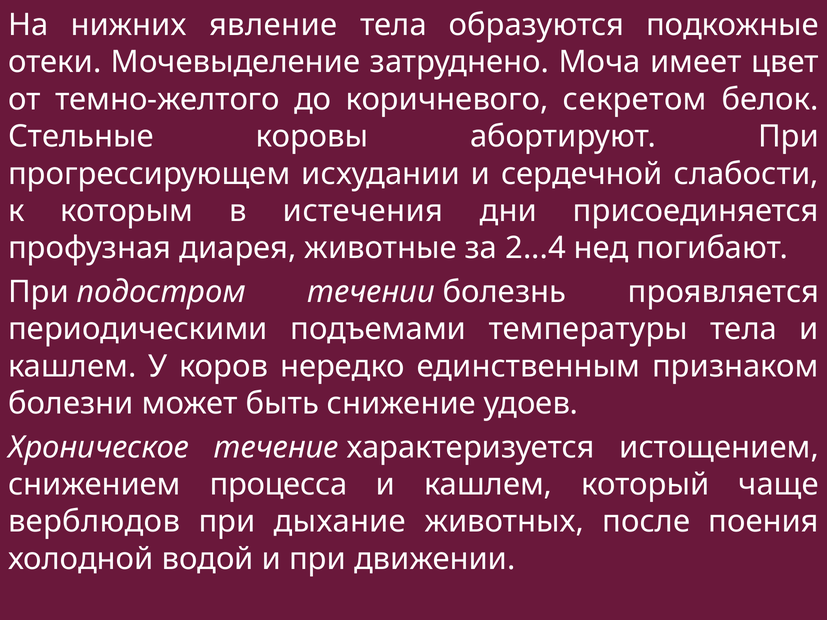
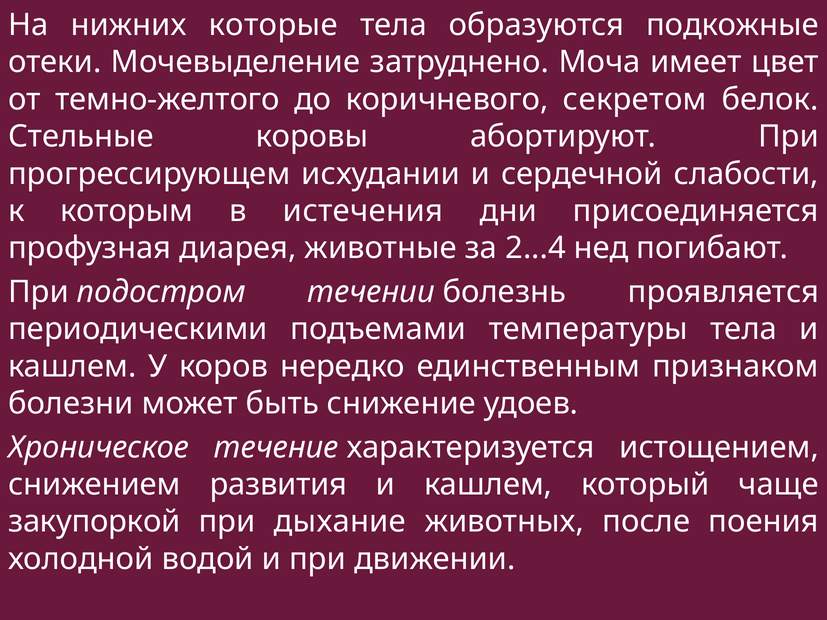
явление: явление -> которые
процесса: процесса -> развития
верблюдов: верблюдов -> закупоркой
